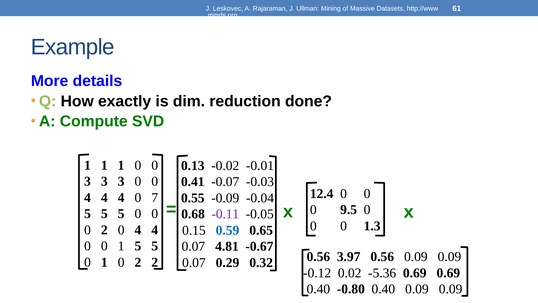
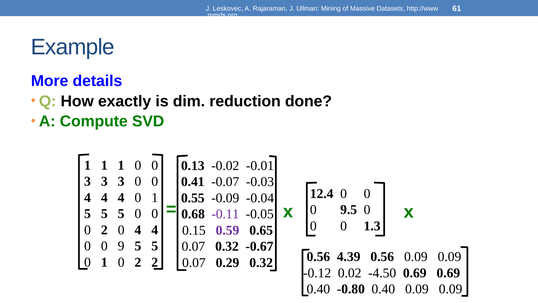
4 0 7: 7 -> 1
0.59 colour: blue -> purple
0 0 1: 1 -> 9
0.07 4.81: 4.81 -> 0.32
3.97: 3.97 -> 4.39
-5.36: -5.36 -> -4.50
